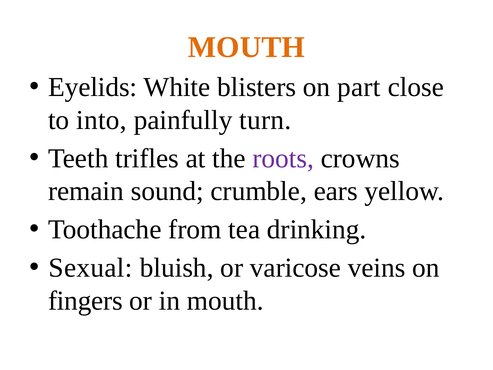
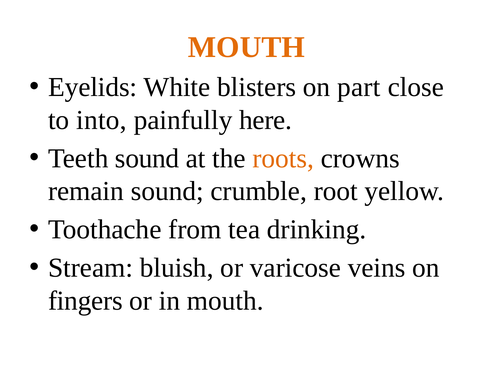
turn: turn -> here
Teeth trifles: trifles -> sound
roots colour: purple -> orange
ears: ears -> root
Sexual: Sexual -> Stream
